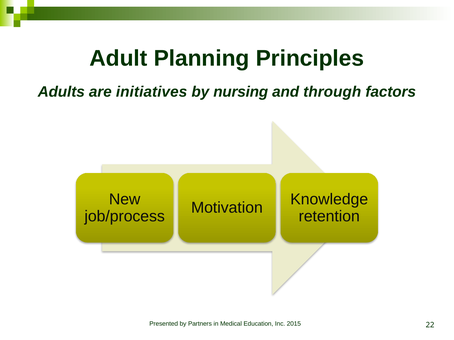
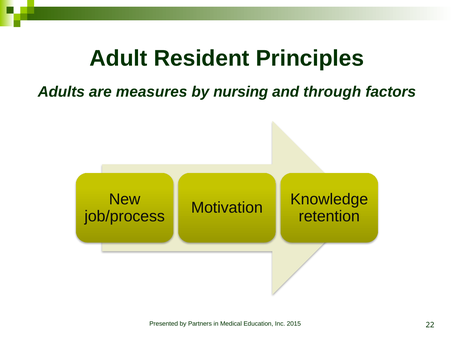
Planning: Planning -> Resident
initiatives: initiatives -> measures
